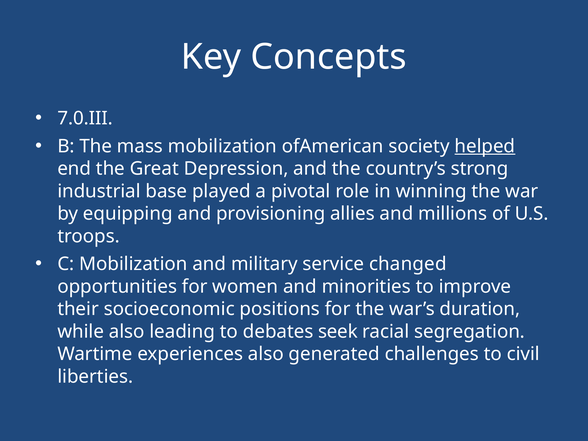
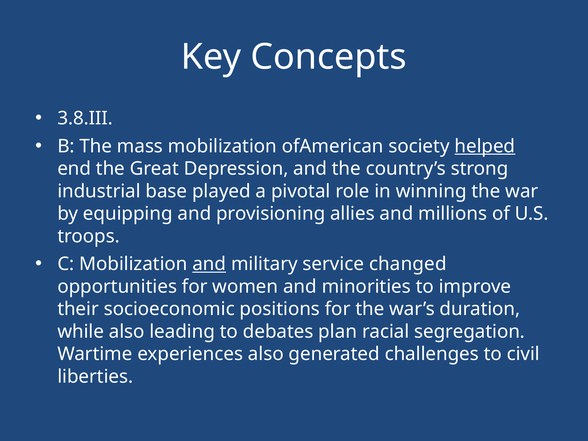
7.0.III: 7.0.III -> 3.8.III
and at (209, 264) underline: none -> present
seek: seek -> plan
